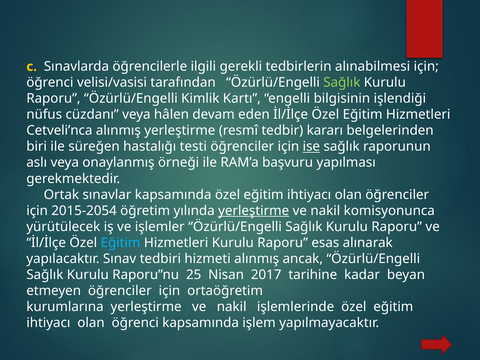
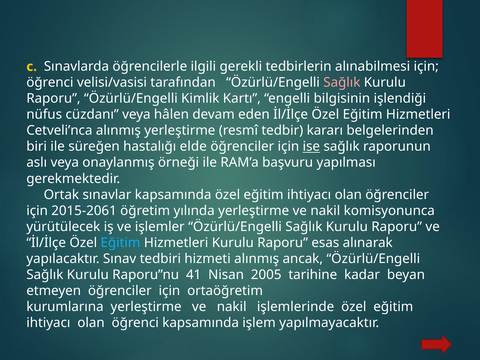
Sağlık at (342, 83) colour: light green -> pink
testi: testi -> elde
2015-2054: 2015-2054 -> 2015-2061
yerleştirme at (254, 211) underline: present -> none
25: 25 -> 41
2017: 2017 -> 2005
